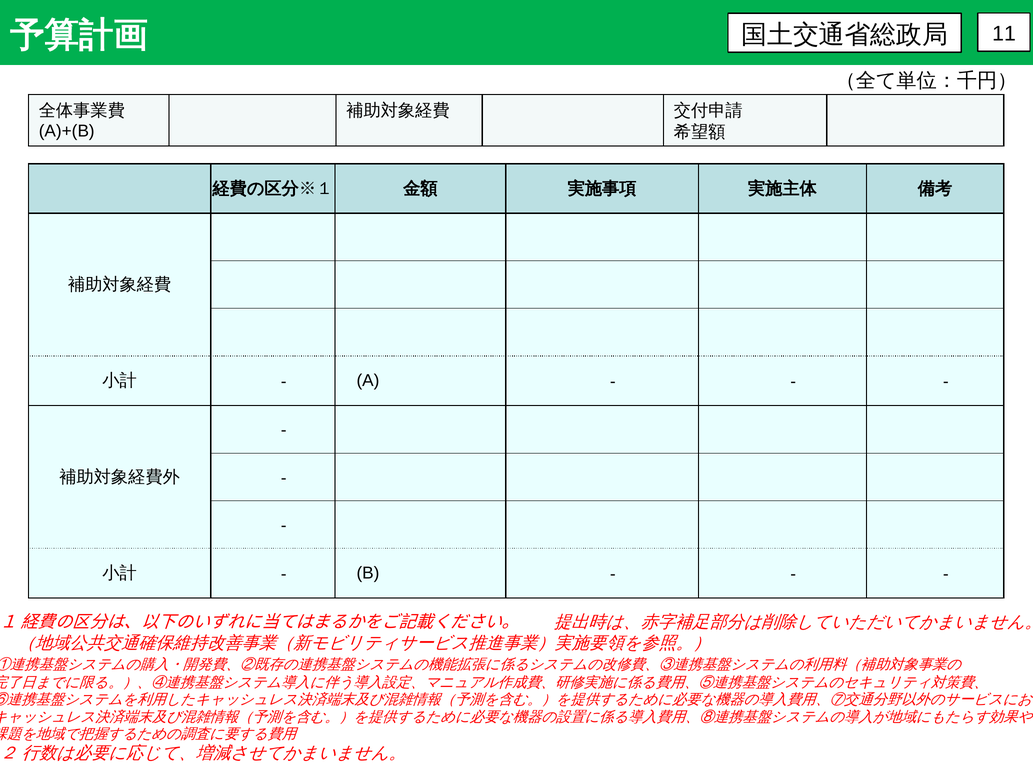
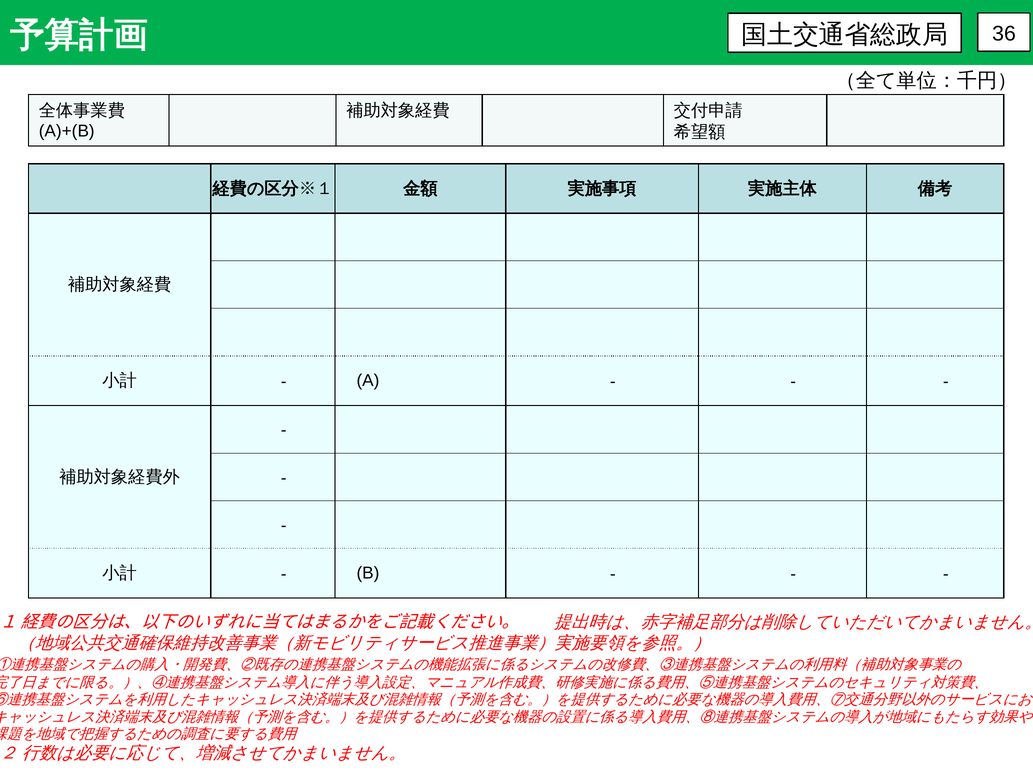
11: 11 -> 36
